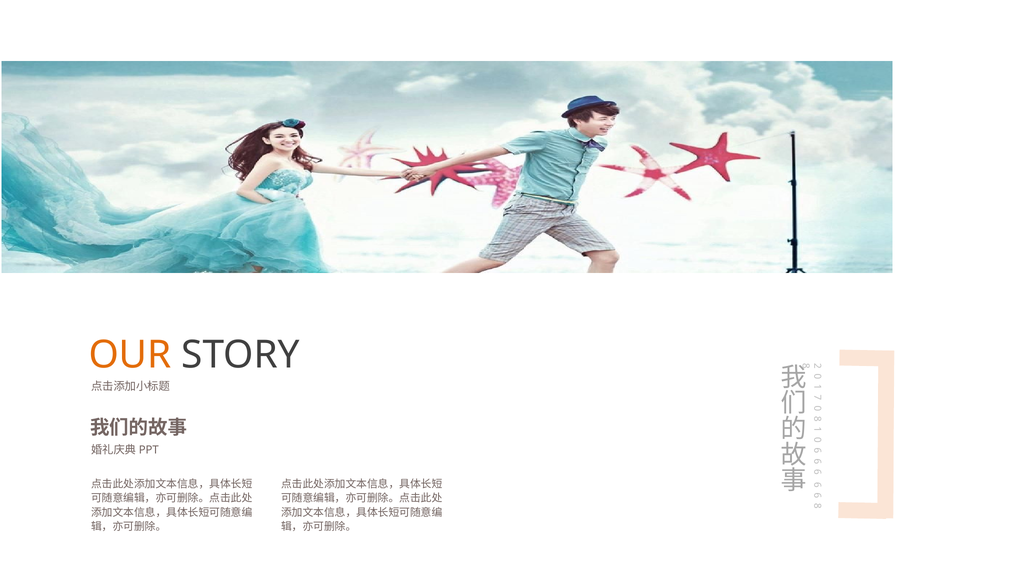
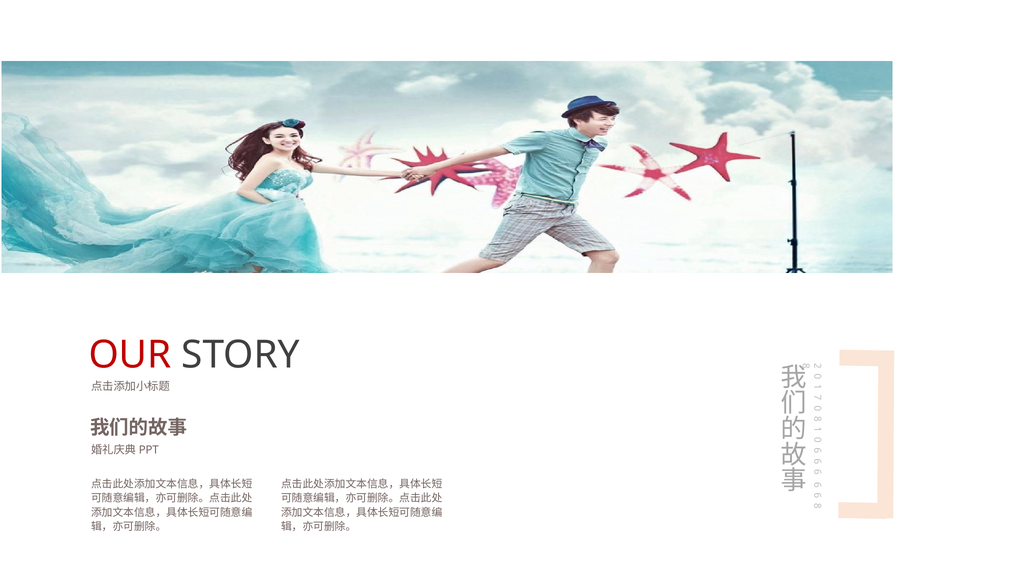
OUR colour: orange -> red
